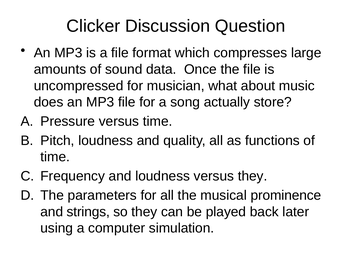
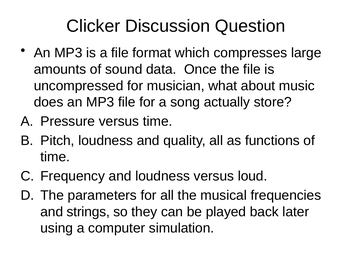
versus they: they -> loud
prominence: prominence -> frequencies
